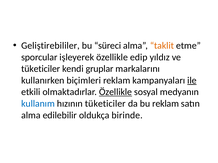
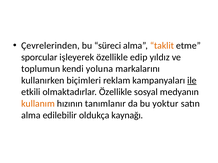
Geliştirebililer: Geliştirebililer -> Çevrelerinden
tüketiciler at (41, 69): tüketiciler -> toplumun
gruplar: gruplar -> yoluna
Özellikle at (115, 92) underline: present -> none
kullanım colour: blue -> orange
hızının tüketiciler: tüketiciler -> tanımlanır
bu reklam: reklam -> yoktur
birinde: birinde -> kaynağı
